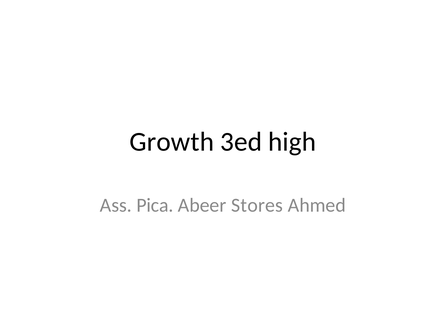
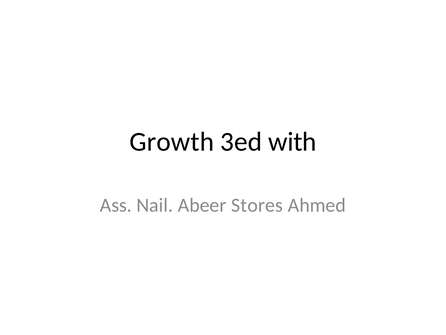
high: high -> with
Pica: Pica -> Nail
